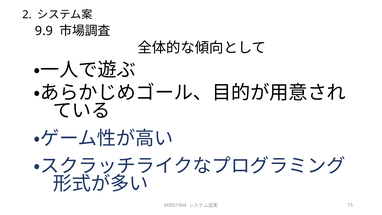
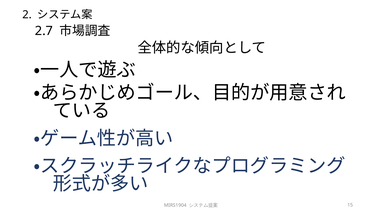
9.9: 9.9 -> 2.7
